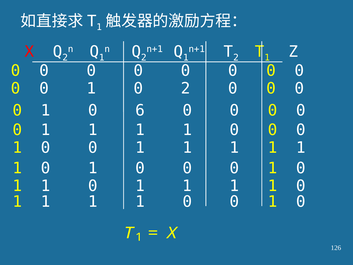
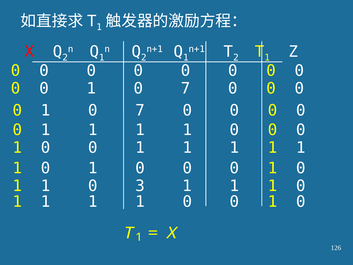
2 at (186, 88): 2 -> 7
6 at (140, 110): 6 -> 7
1 at (140, 186): 1 -> 3
